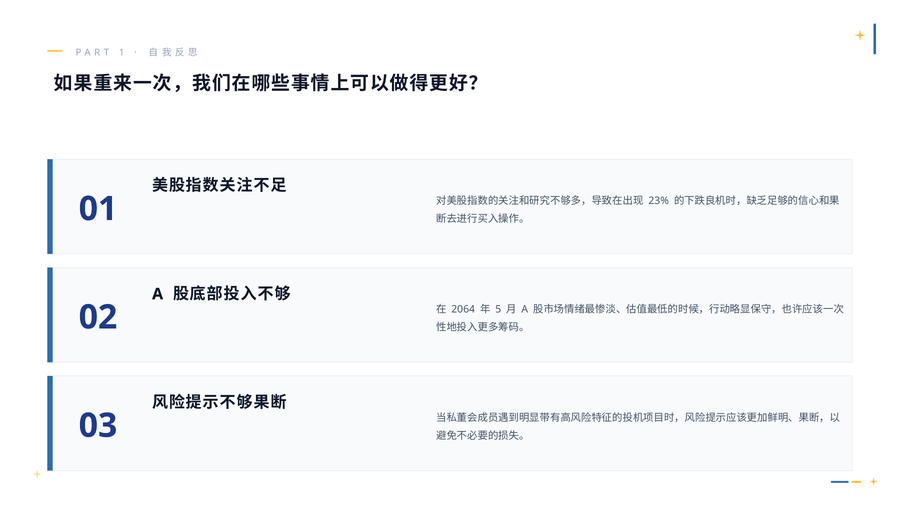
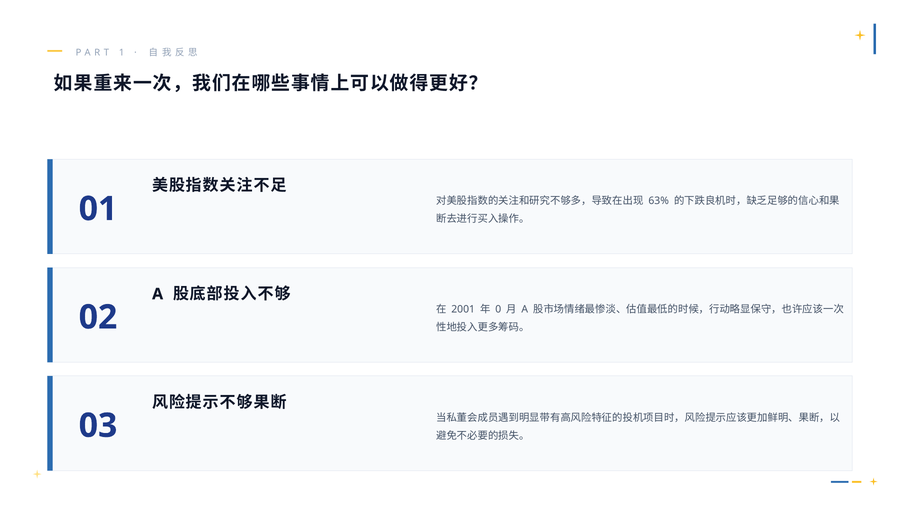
23%: 23% -> 63%
2064: 2064 -> 2001
5: 5 -> 0
